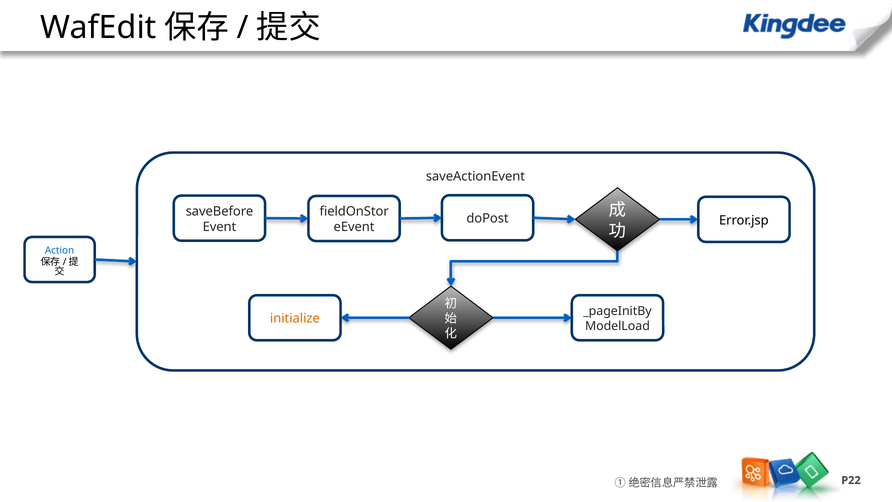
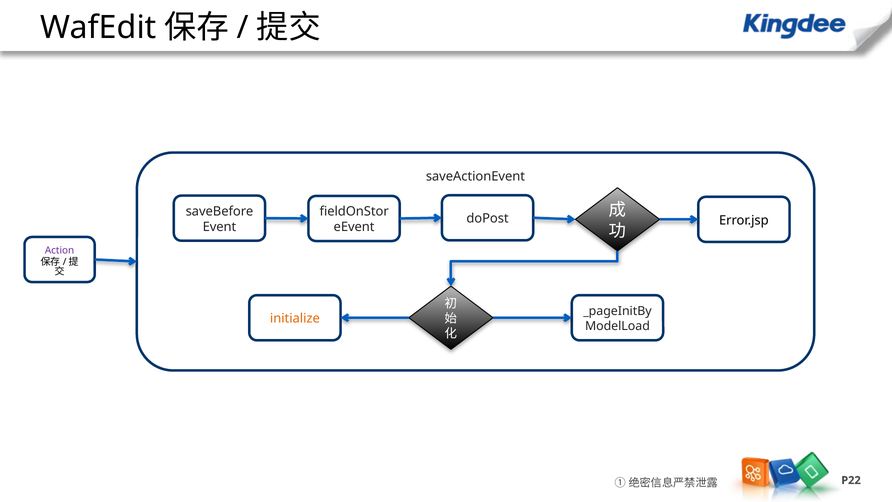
Action colour: blue -> purple
